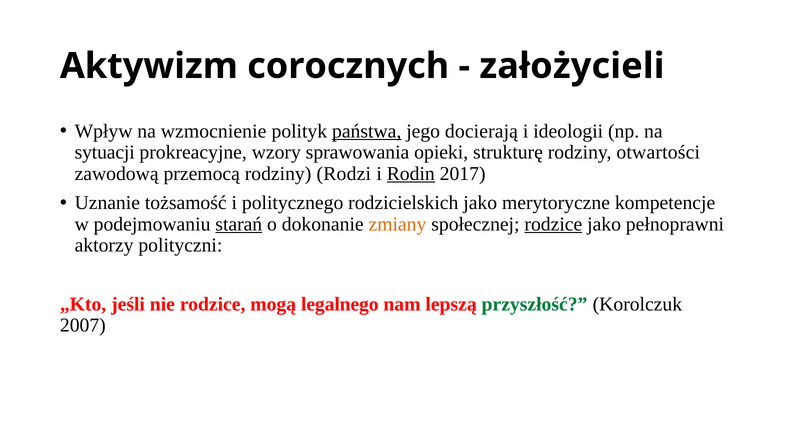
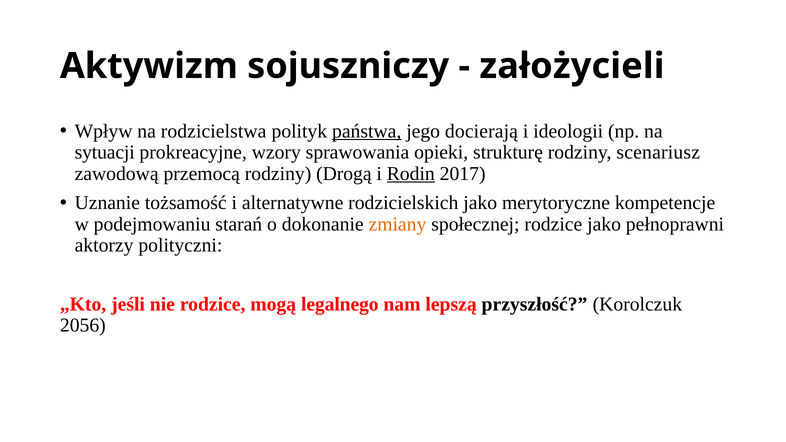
corocznych: corocznych -> sojuszniczy
wzmocnienie: wzmocnienie -> rodzicielstwa
otwartości: otwartości -> scenariusz
Rodzi: Rodzi -> Drogą
politycznego: politycznego -> alternatywne
starań underline: present -> none
rodzice at (553, 224) underline: present -> none
przyszłość colour: green -> black
2007: 2007 -> 2056
